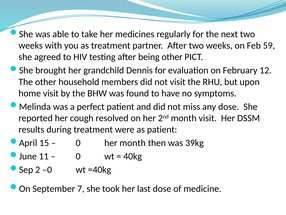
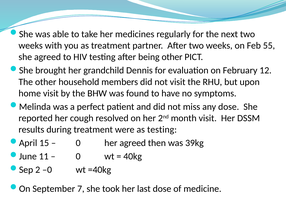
59: 59 -> 55
as patient: patient -> testing
her month: month -> agreed
